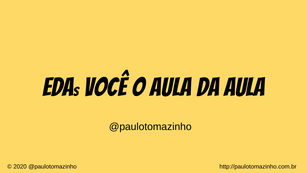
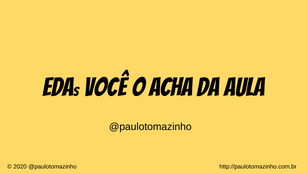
o aula: aula -> acha
